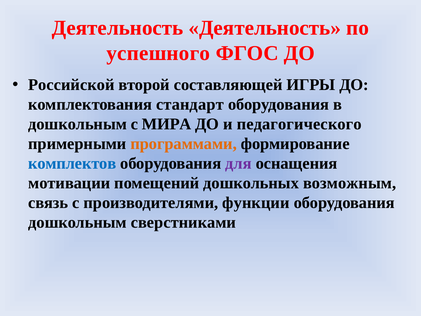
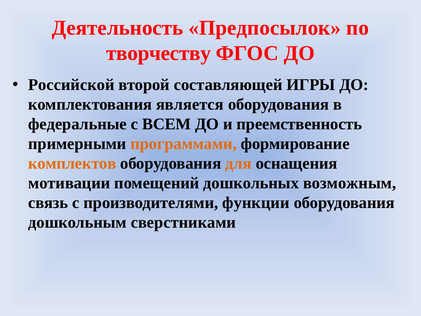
Деятельность Деятельность: Деятельность -> Предпосылок
успешного: успешного -> творчеству
стандарт: стандарт -> является
дошкольным at (78, 124): дошкольным -> федеральные
МИРА: МИРА -> ВСЕМ
педагогического: педагогического -> преемственность
комплектов colour: blue -> orange
для colour: purple -> orange
